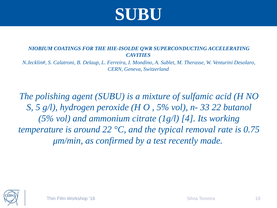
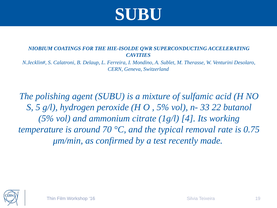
around 22: 22 -> 70
